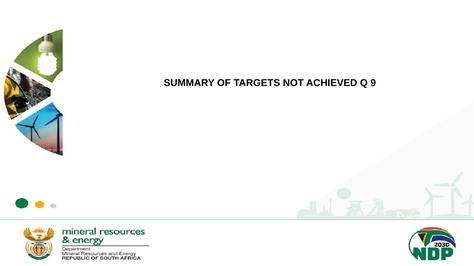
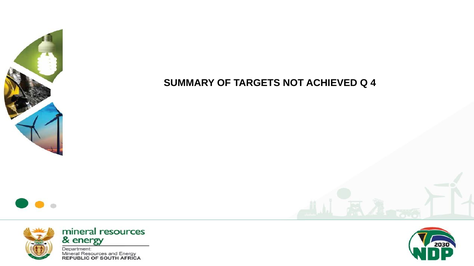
9: 9 -> 4
